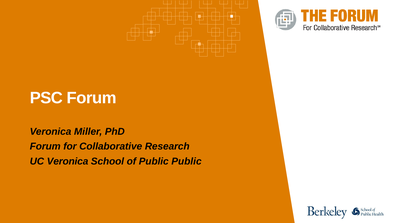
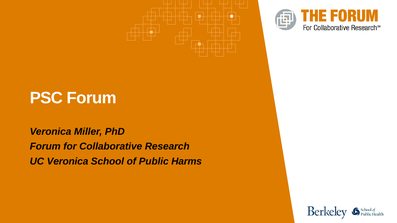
Public Public: Public -> Harms
